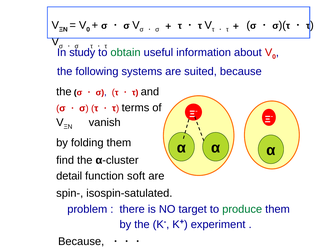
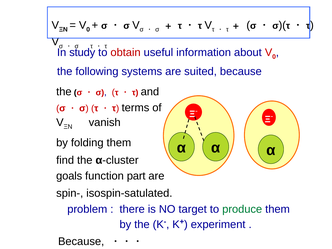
obtain colour: green -> red
detail: detail -> goals
soft: soft -> part
